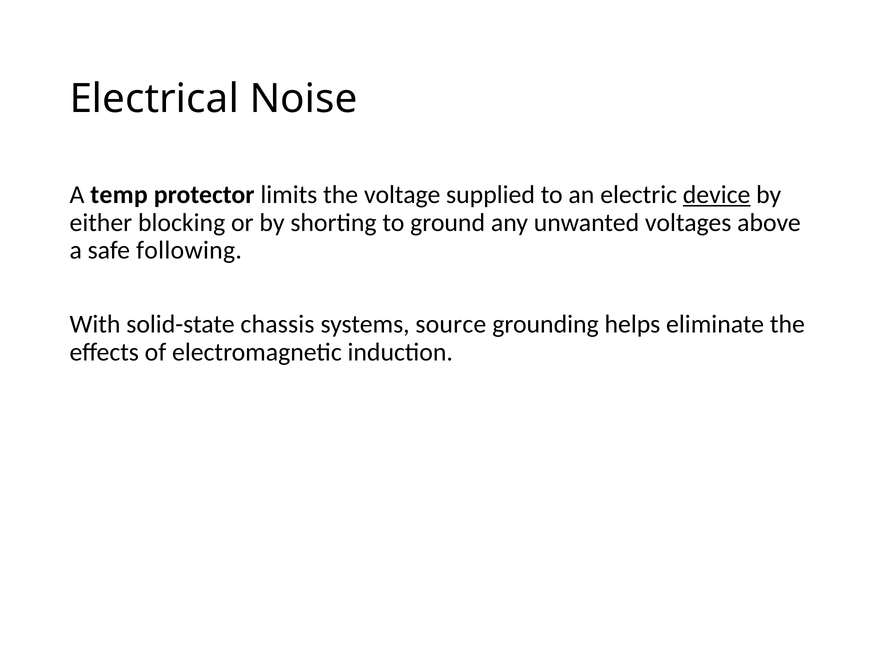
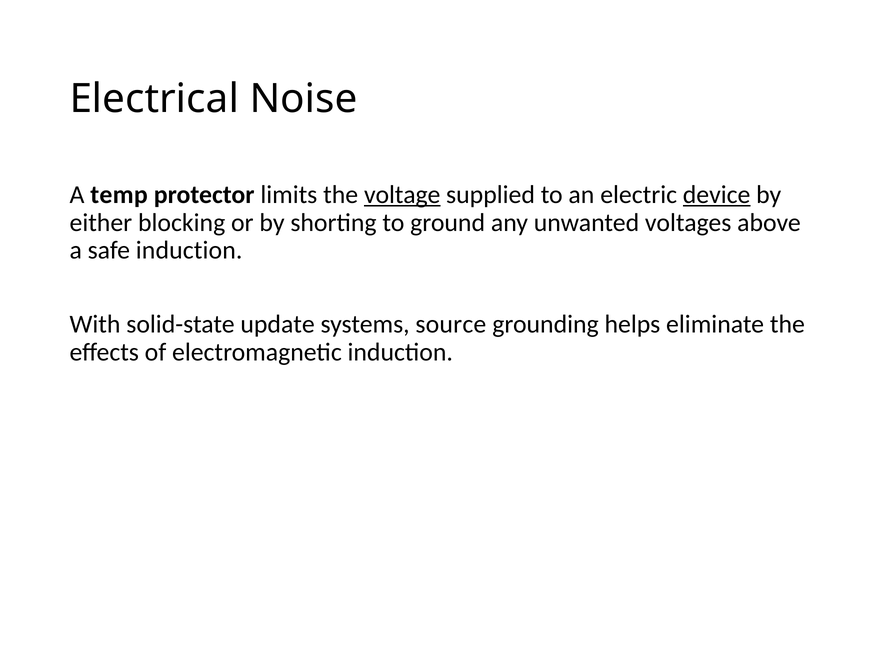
voltage underline: none -> present
safe following: following -> induction
chassis: chassis -> update
